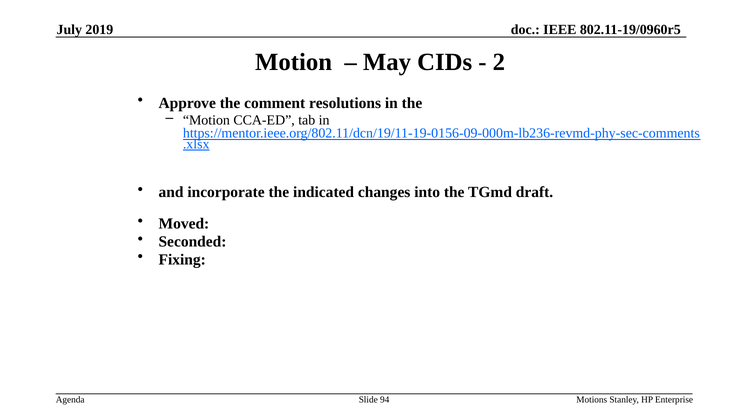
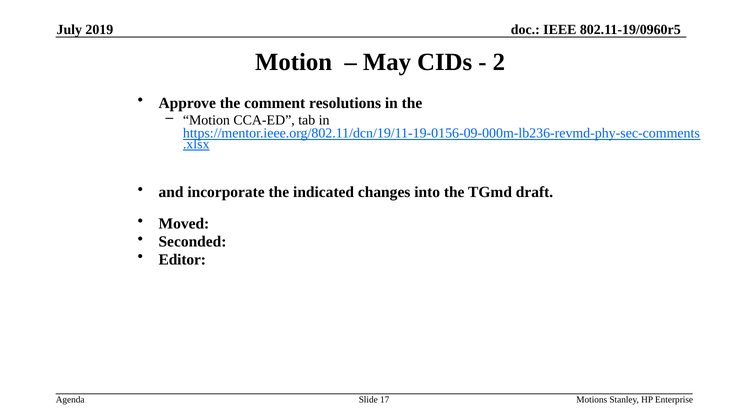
Fixing: Fixing -> Editor
94: 94 -> 17
